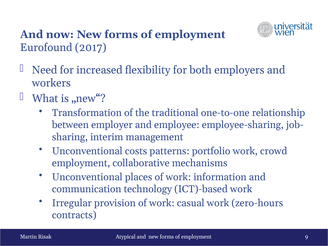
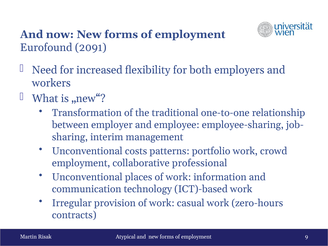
2017: 2017 -> 2091
mechanisms: mechanisms -> professional
